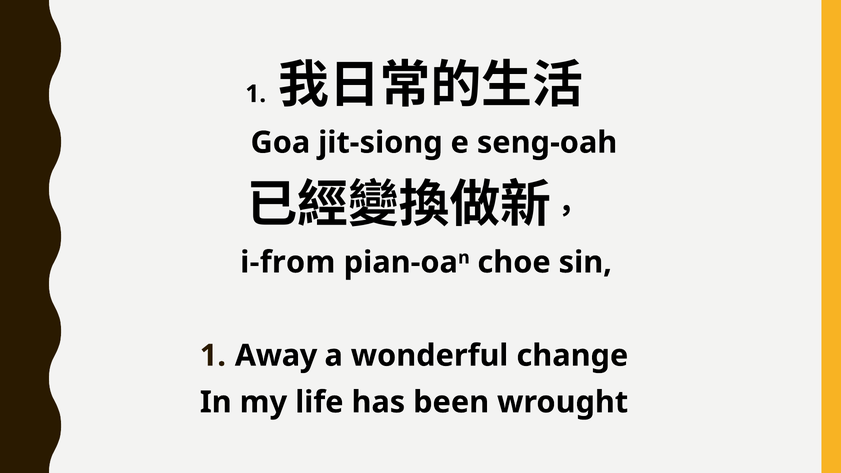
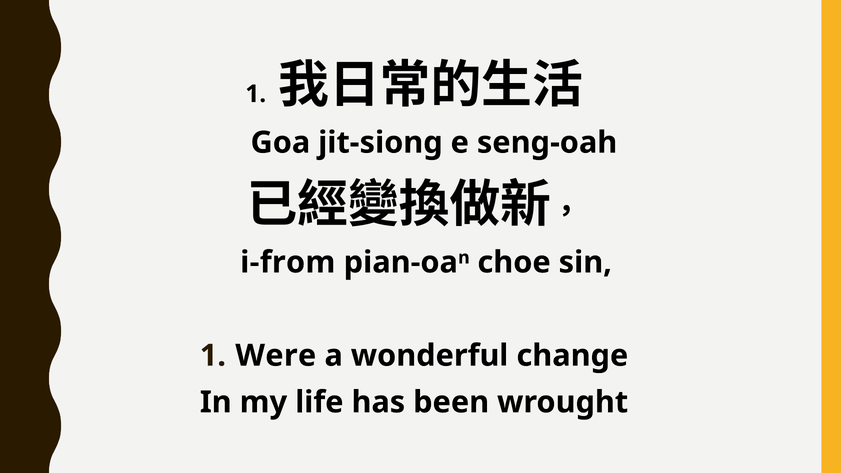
Away: Away -> Were
